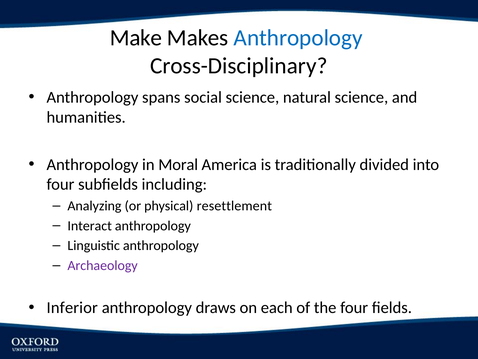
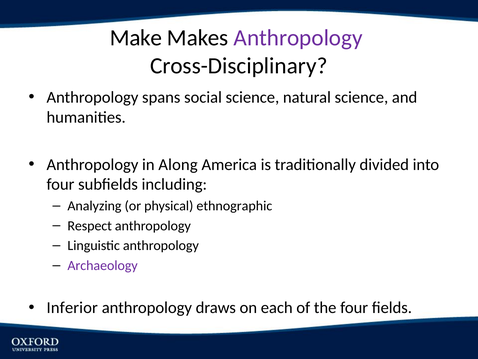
Anthropology at (298, 38) colour: blue -> purple
Moral: Moral -> Along
resettlement: resettlement -> ethnographic
Interact: Interact -> Respect
